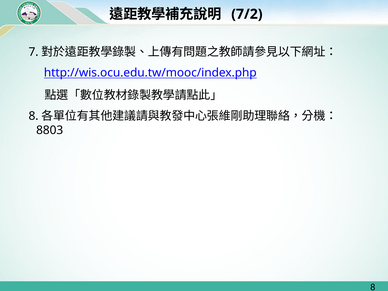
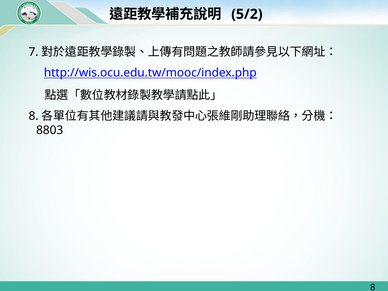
7/2: 7/2 -> 5/2
